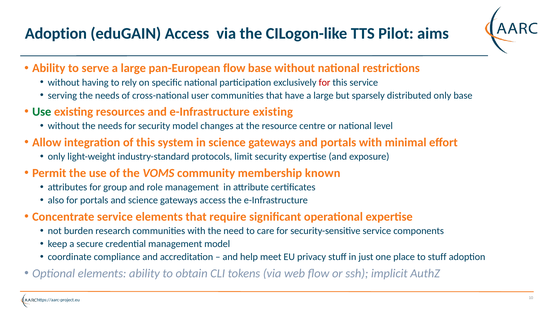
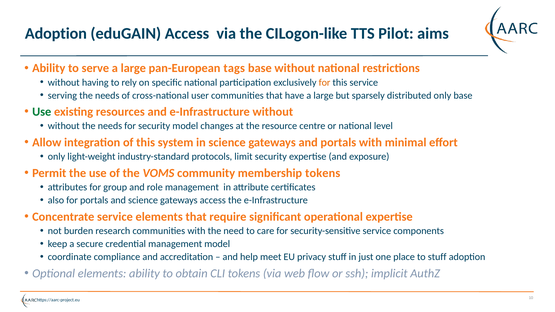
pan-European flow: flow -> tags
for at (325, 82) colour: red -> orange
e-Infrastructure existing: existing -> without
membership known: known -> tokens
